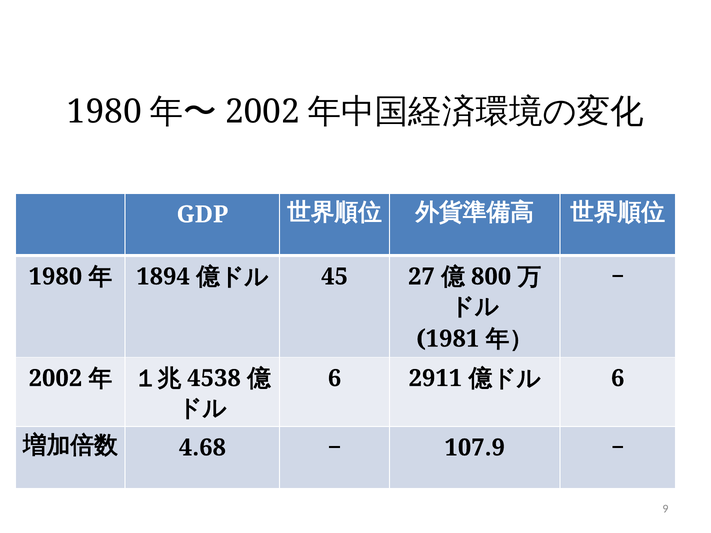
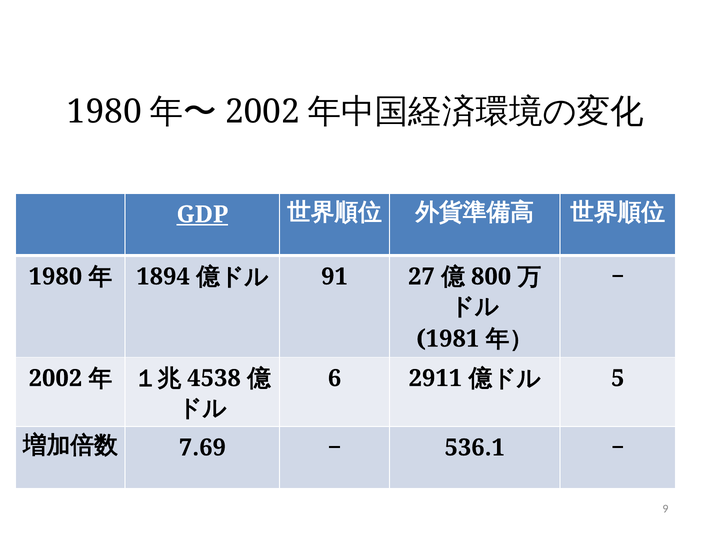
GDP underline: none -> present
45: 45 -> 91
6 at (618, 378): 6 -> 5
4.68: 4.68 -> 7.69
107.9: 107.9 -> 536.1
